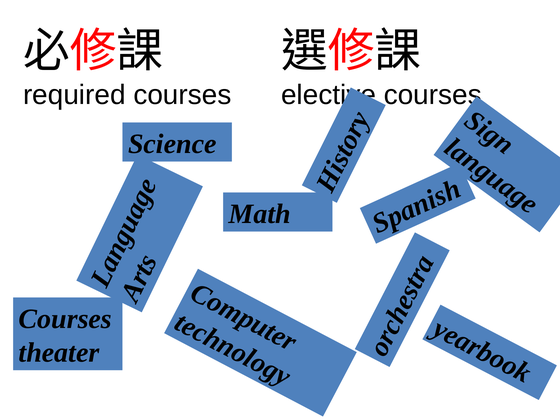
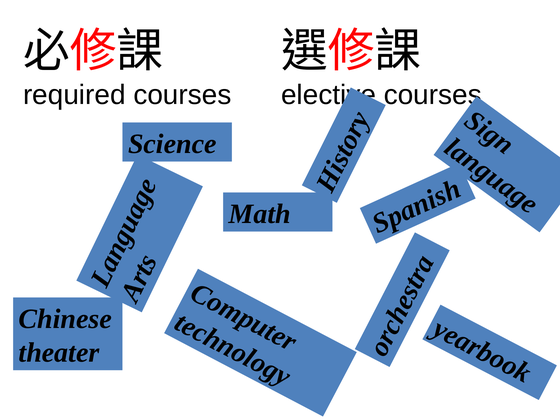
Courses at (65, 319): Courses -> Chinese
